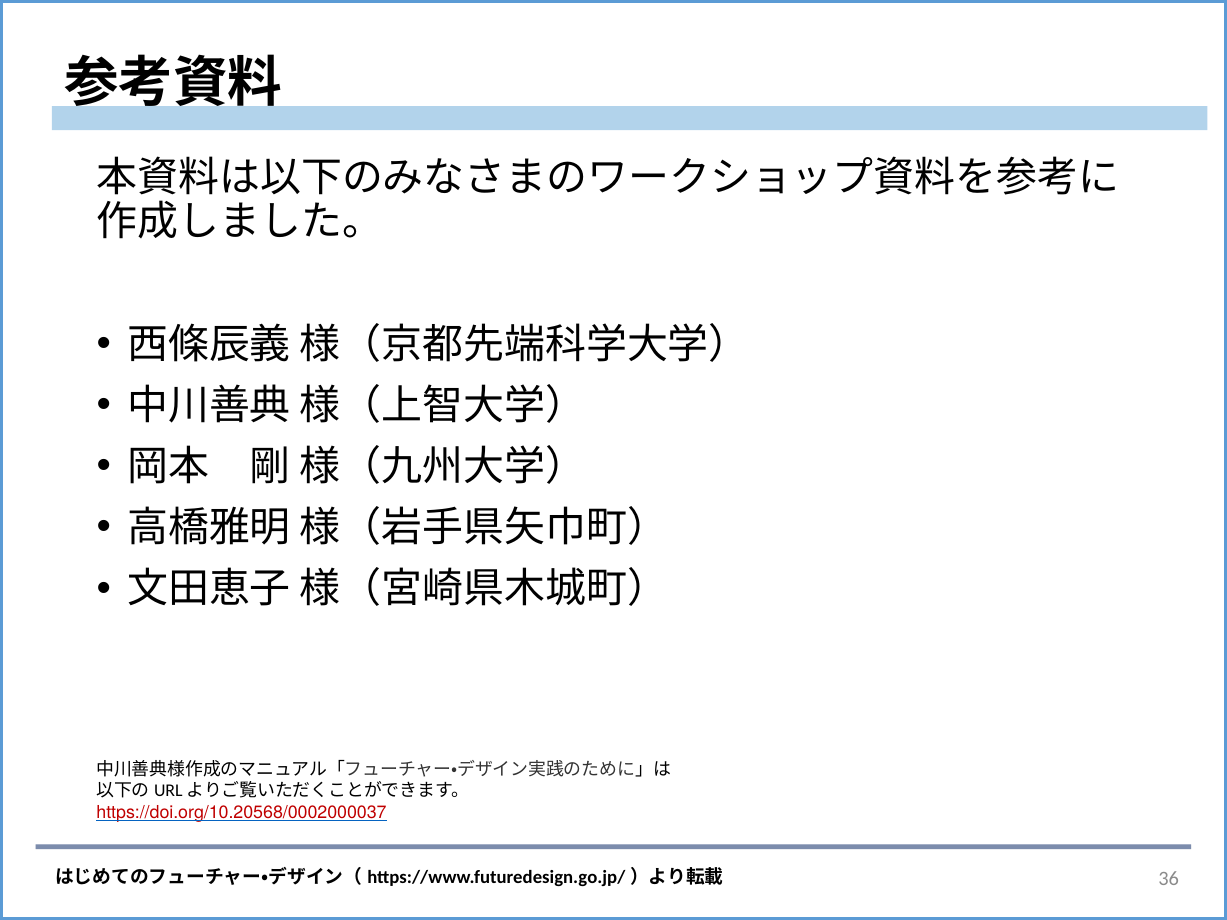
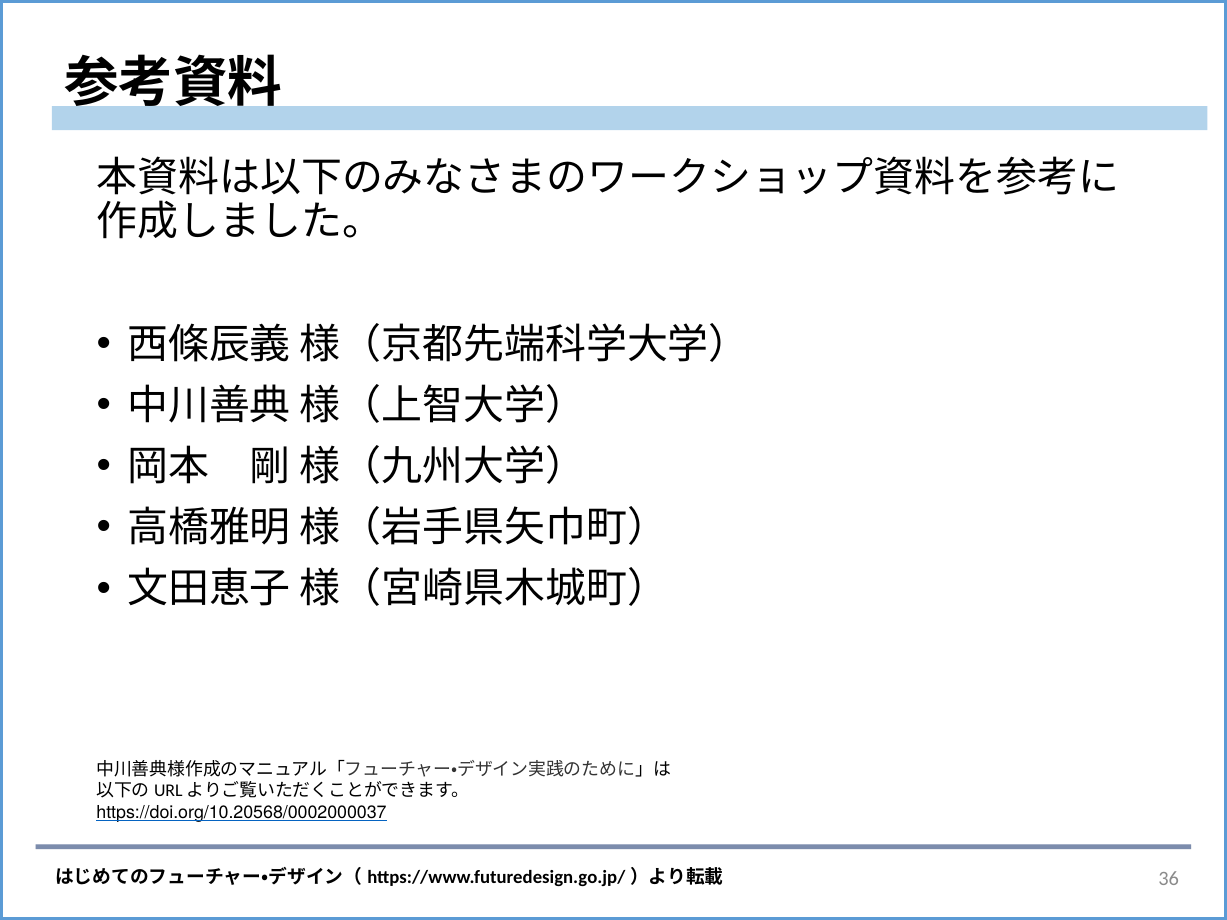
https://doi.org/10.20568/0002000037 colour: red -> black
